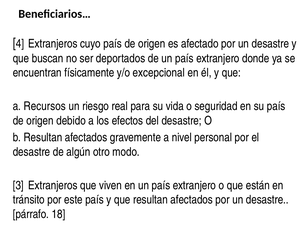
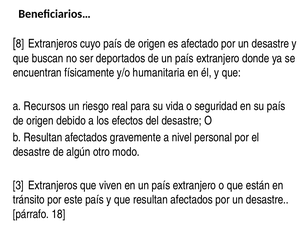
4: 4 -> 8
excepcional: excepcional -> humanitaria
